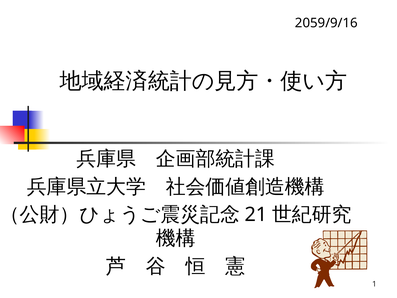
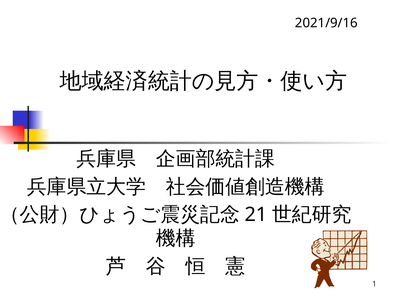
2059/9/16: 2059/9/16 -> 2021/9/16
